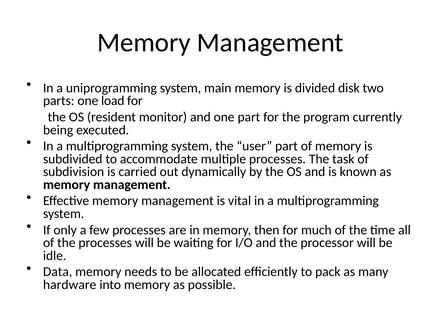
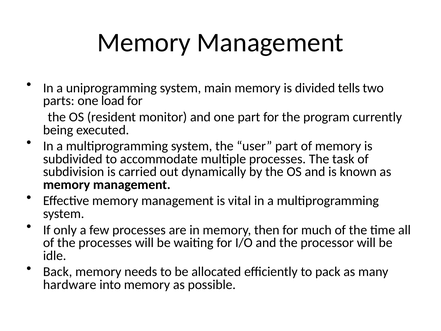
disk: disk -> tells
Data: Data -> Back
